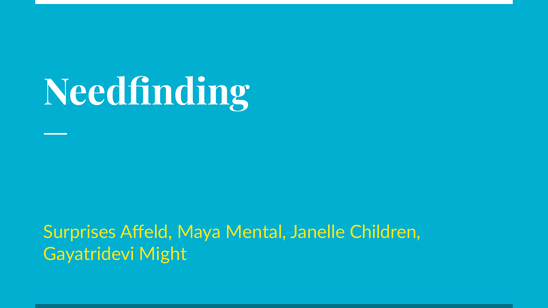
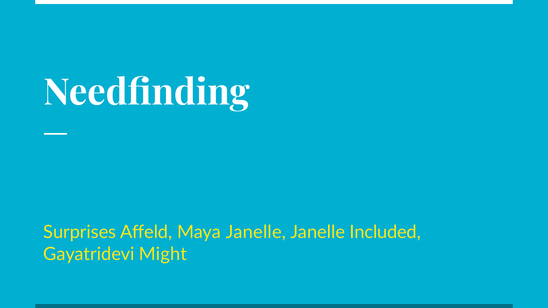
Maya Mental: Mental -> Janelle
Children: Children -> Included
